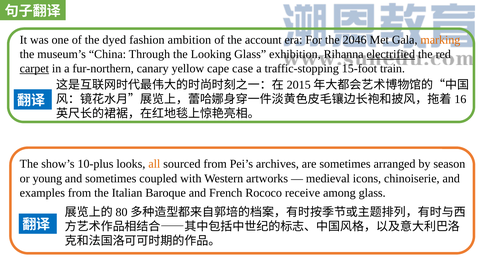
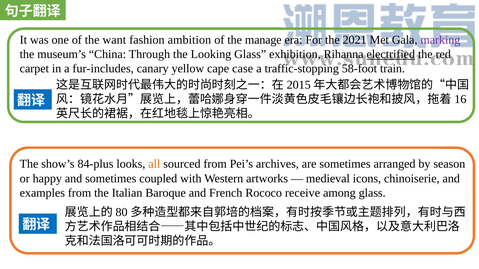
dyed: dyed -> want
account: account -> manage
2046: 2046 -> 2021
marking colour: orange -> purple
carpet underline: present -> none
fur-northern: fur-northern -> fur-includes
15-foot: 15-foot -> 58-foot
10-plus: 10-plus -> 84-plus
young: young -> happy
